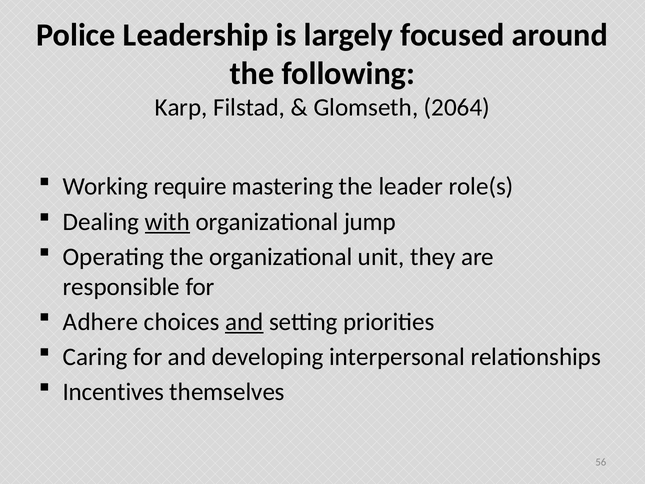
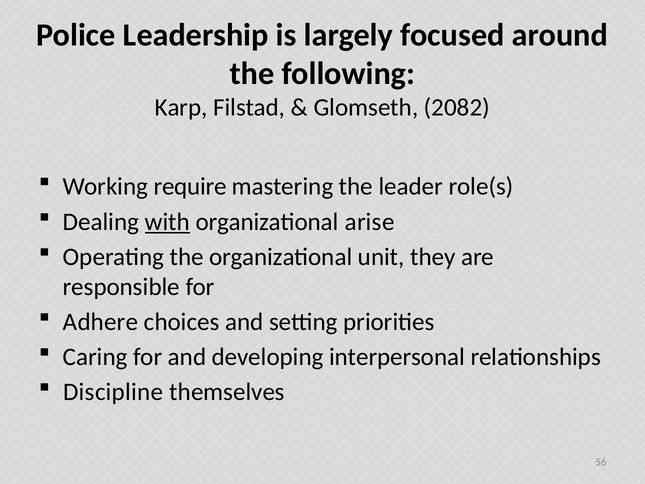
2064: 2064 -> 2082
jump: jump -> arise
and at (244, 322) underline: present -> none
Incentives: Incentives -> Discipline
